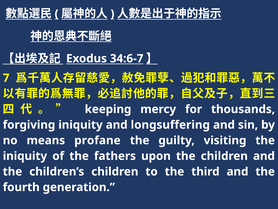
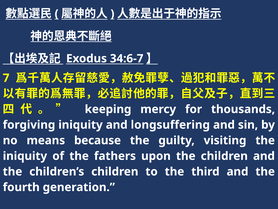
profane: profane -> because
